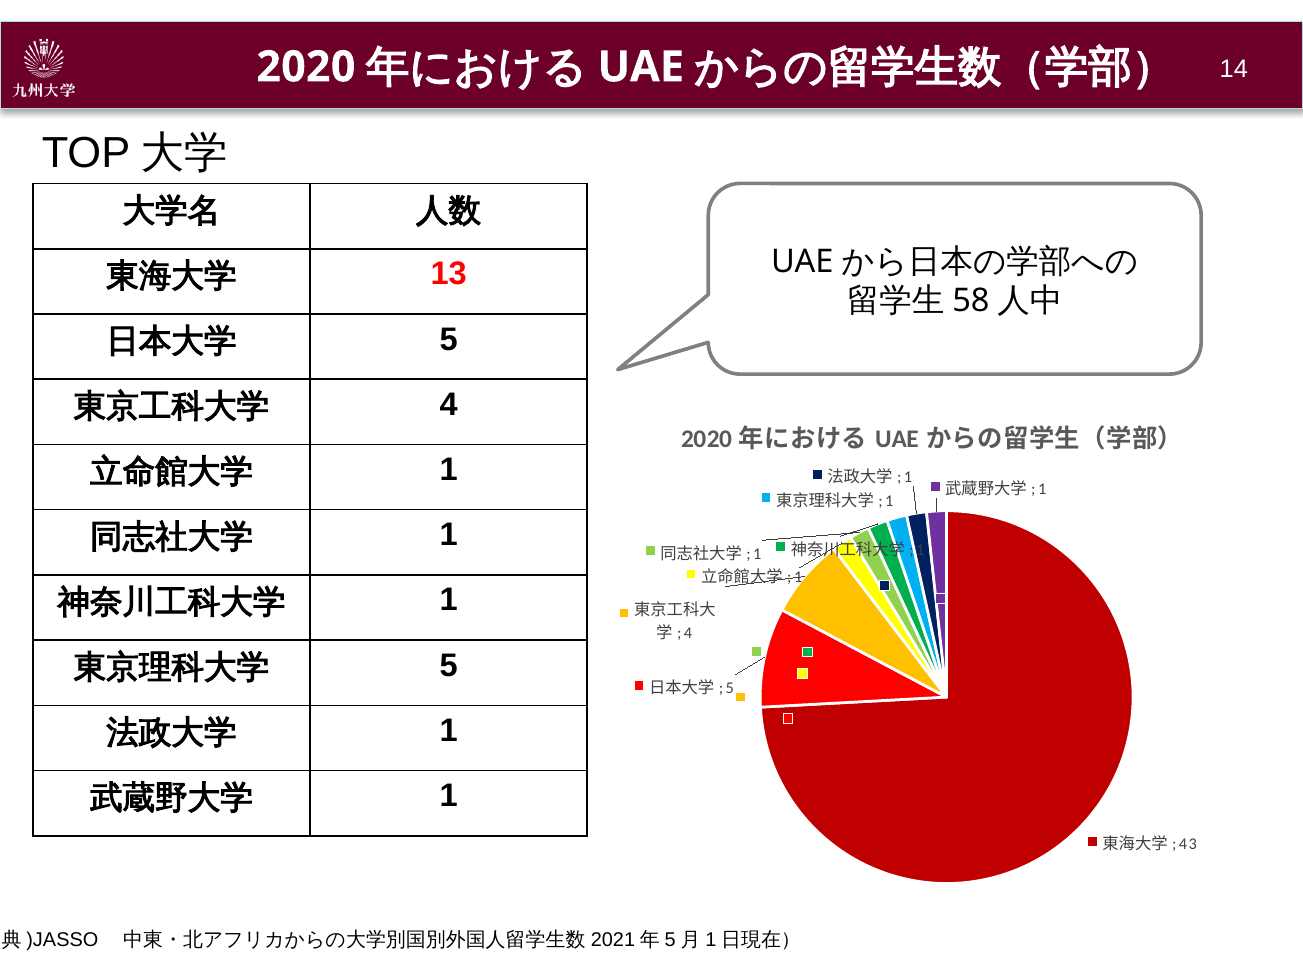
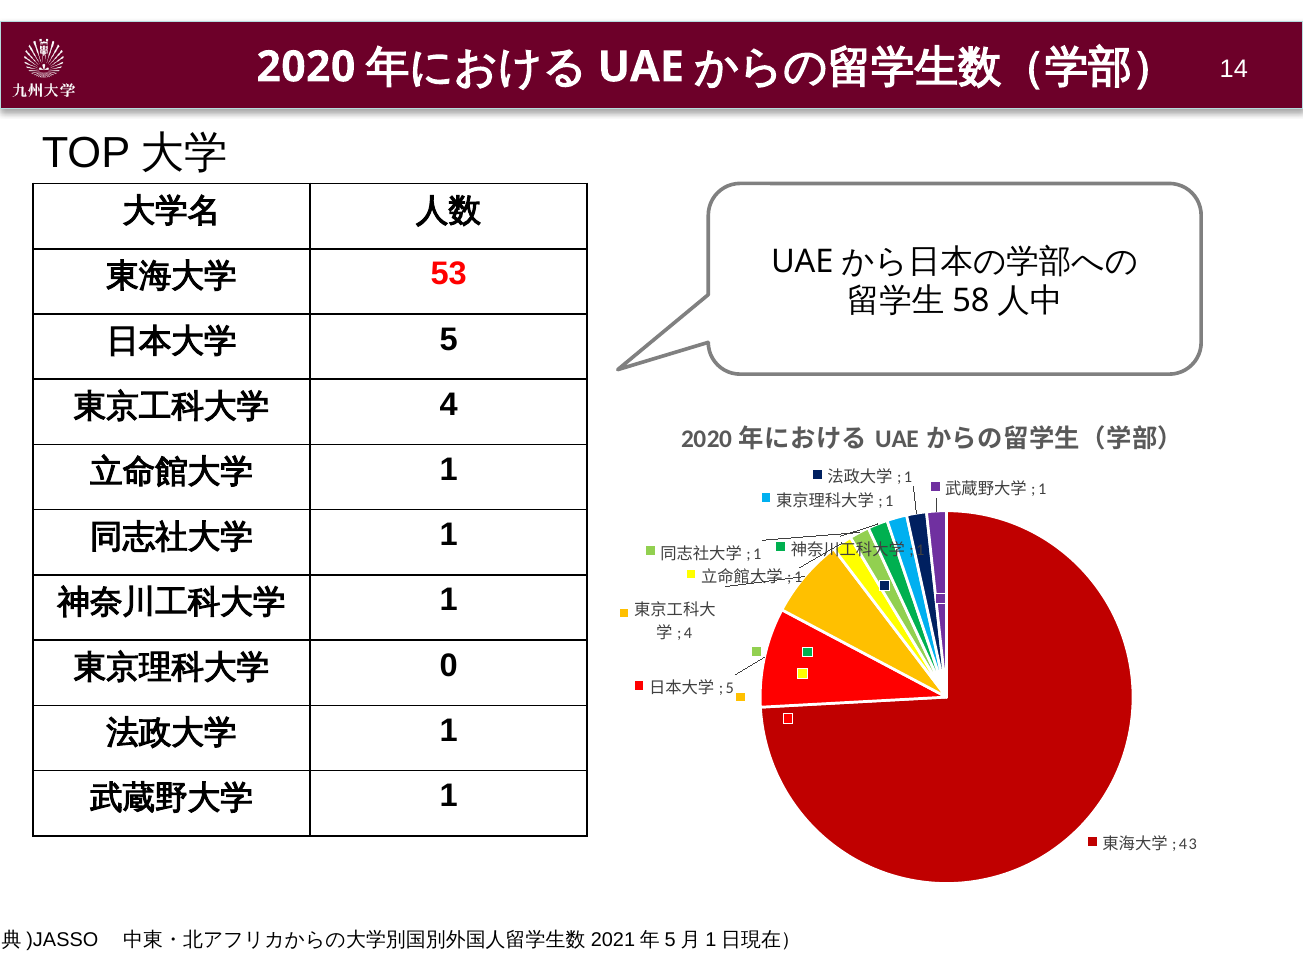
13: 13 -> 53
5 at (449, 666): 5 -> 0
